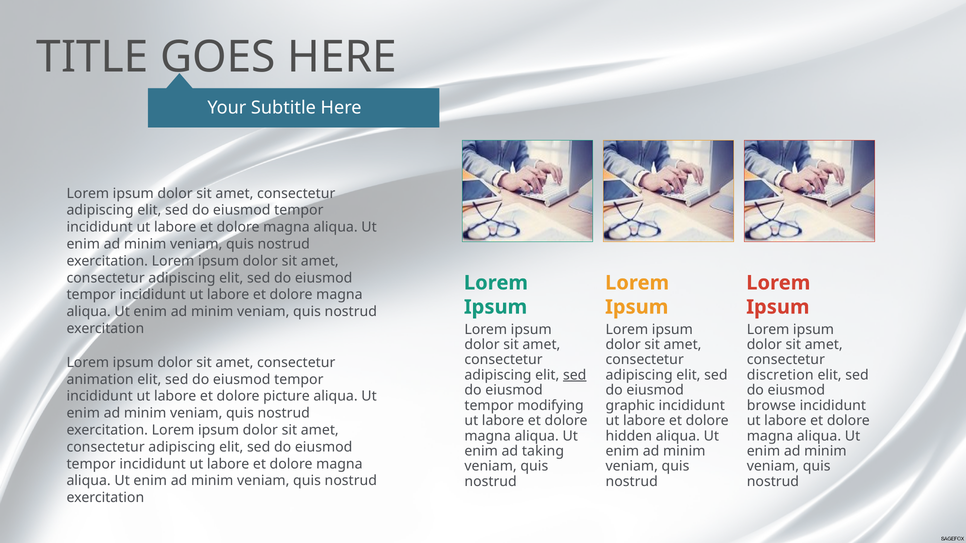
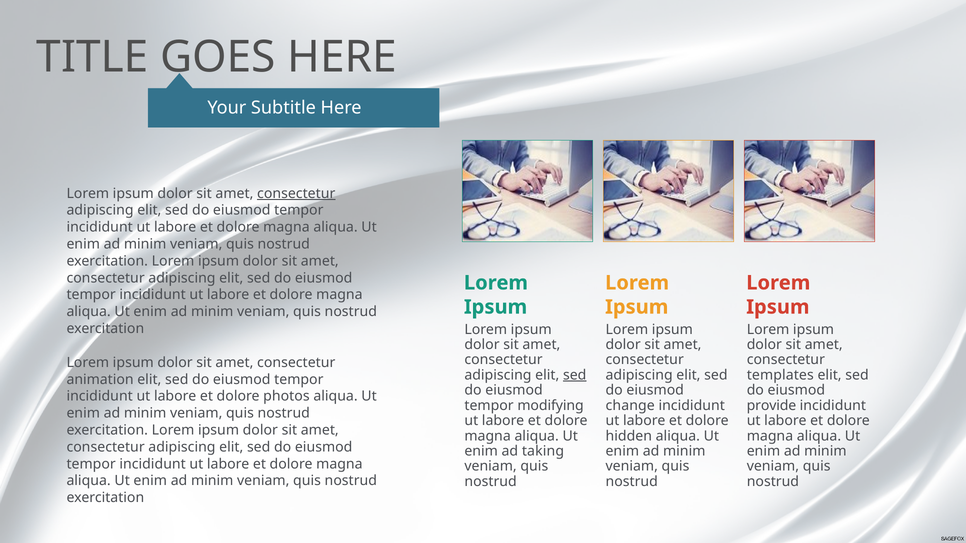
consectetur at (296, 194) underline: none -> present
discretion: discretion -> templates
picture: picture -> photos
graphic: graphic -> change
browse: browse -> provide
